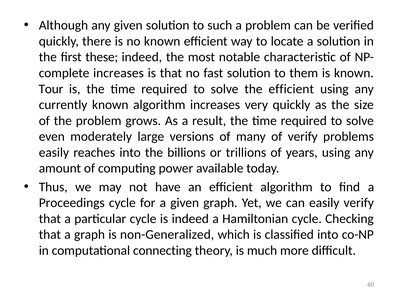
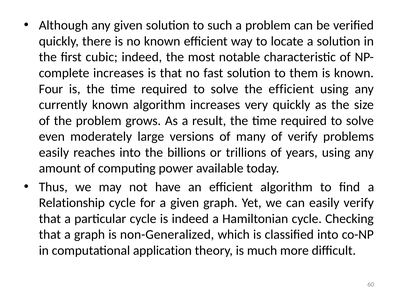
these: these -> cubic
Tour: Tour -> Four
Proceedings: Proceedings -> Relationship
connecting: connecting -> application
